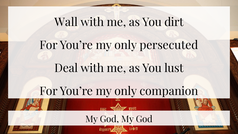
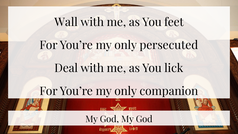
dirt: dirt -> feet
lust: lust -> lick
